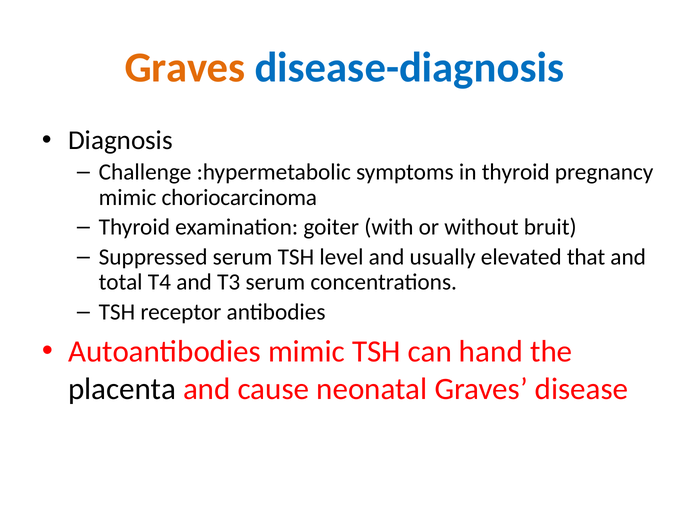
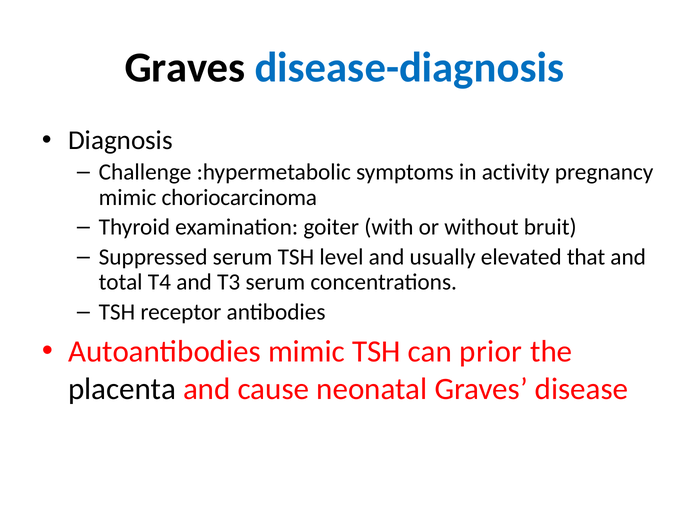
Graves at (185, 68) colour: orange -> black
in thyroid: thyroid -> activity
hand: hand -> prior
